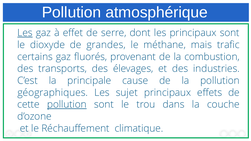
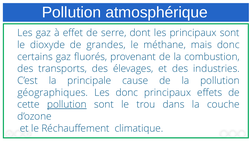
Les at (25, 33) underline: present -> none
mais trafic: trafic -> donc
Les sujet: sujet -> donc
